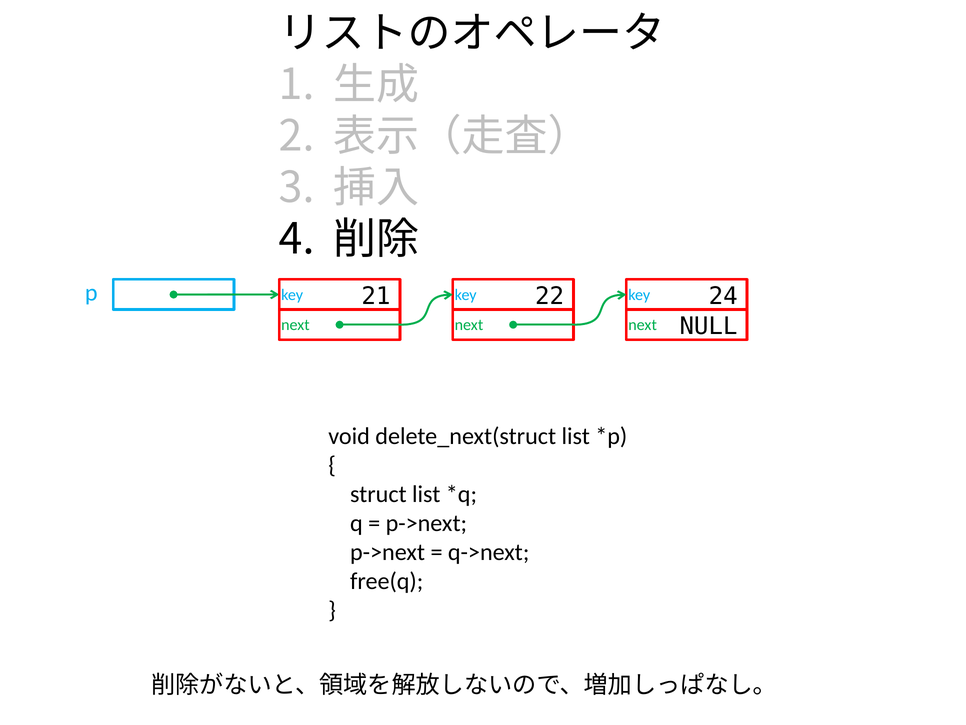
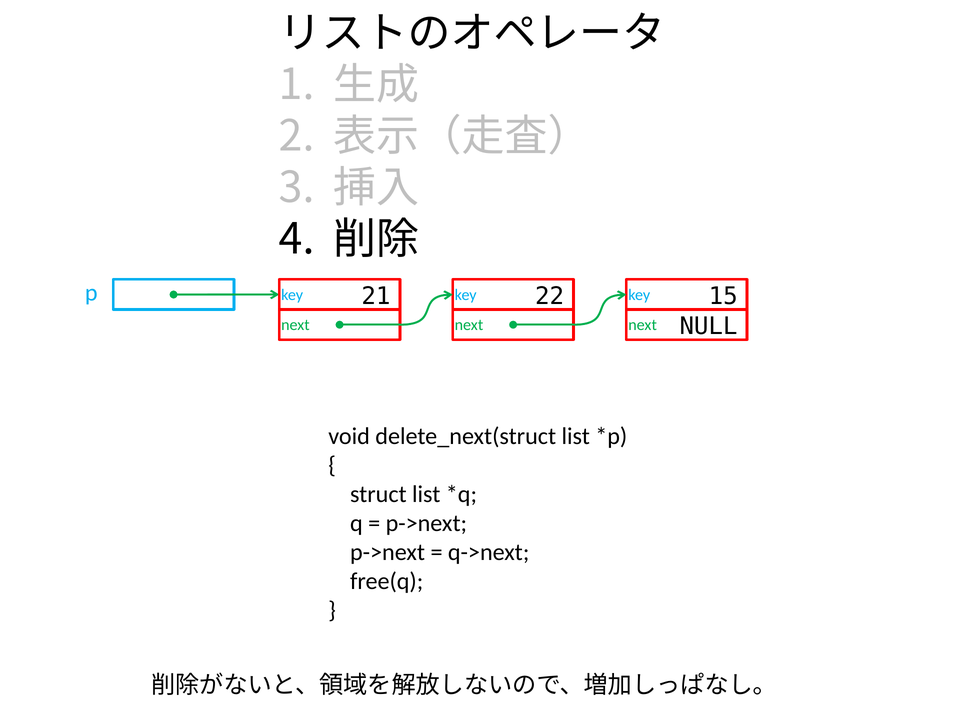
24: 24 -> 15
